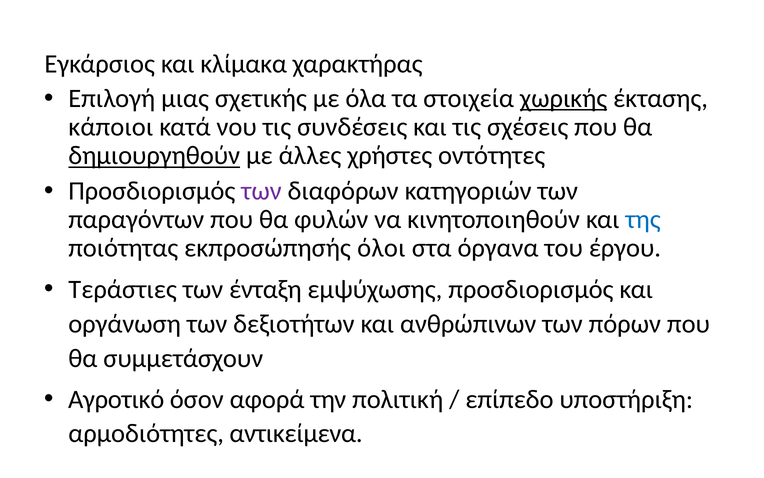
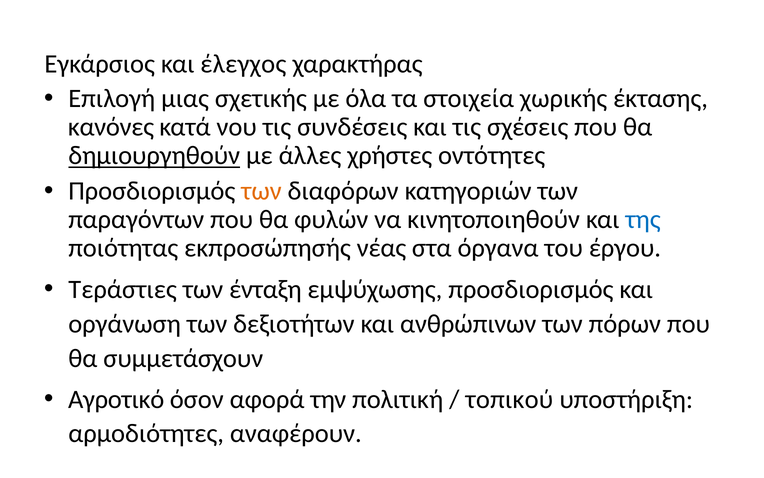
κλίμακα: κλίμακα -> έλεγχος
χωρικής underline: present -> none
κάποιοι: κάποιοι -> κανόνες
των at (261, 191) colour: purple -> orange
όλοι: όλοι -> νέας
επίπεδο: επίπεδο -> τοπικού
αντικείμενα: αντικείμενα -> αναφέρουν
